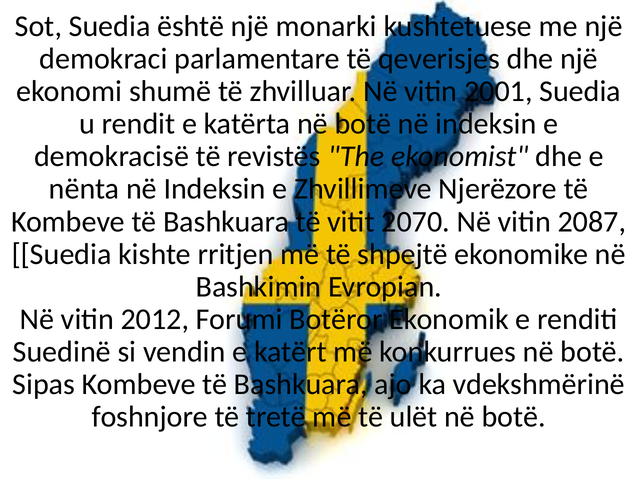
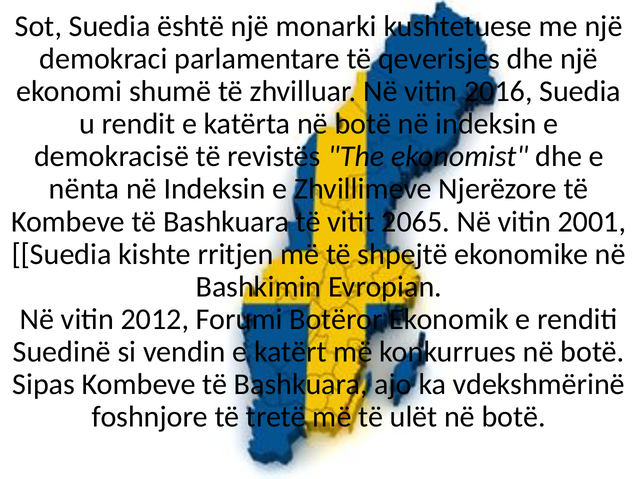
2001: 2001 -> 2016
2070: 2070 -> 2065
2087: 2087 -> 2001
